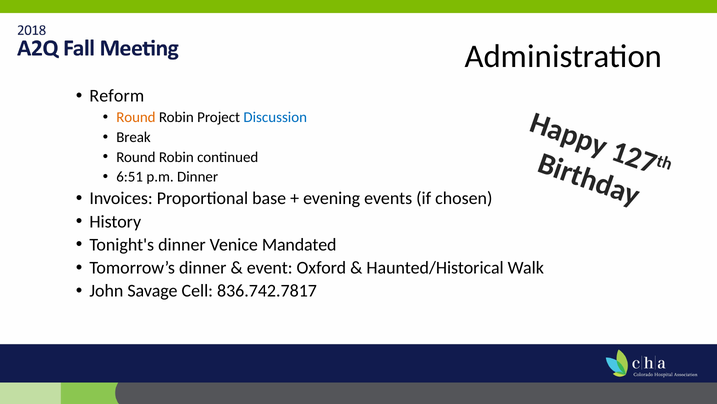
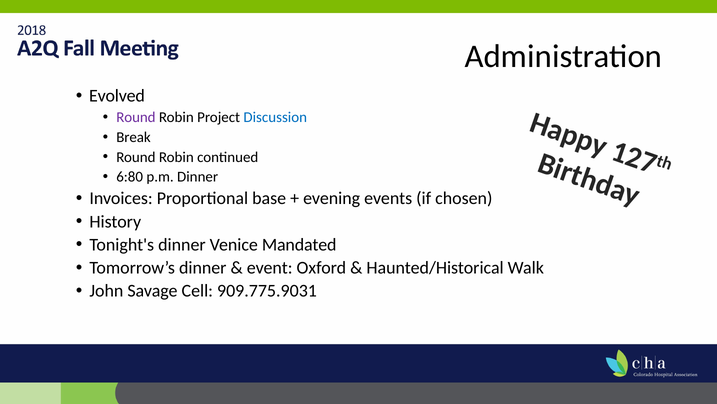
Reform: Reform -> Evolved
Round at (136, 117) colour: orange -> purple
6:51: 6:51 -> 6:80
836.742.7817: 836.742.7817 -> 909.775.9031
